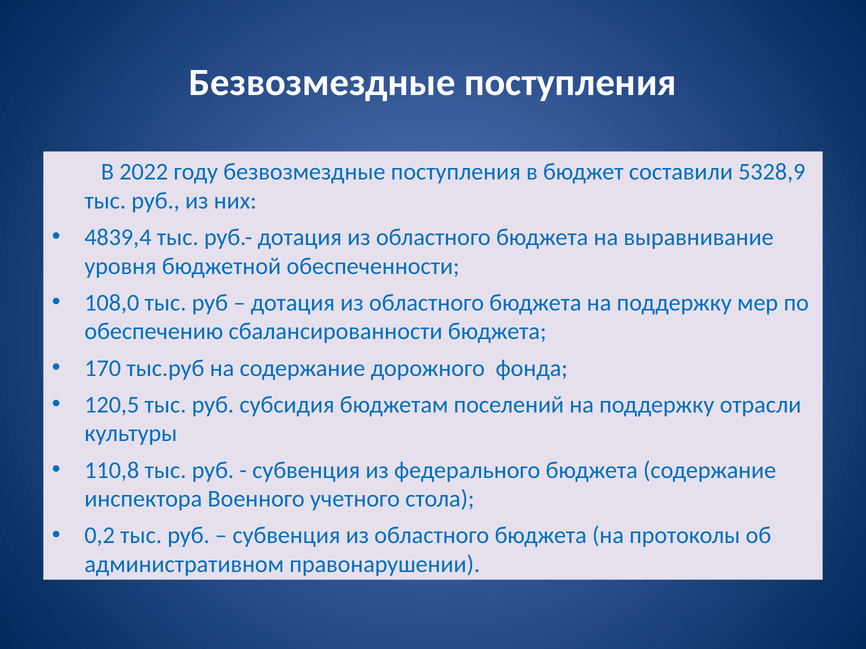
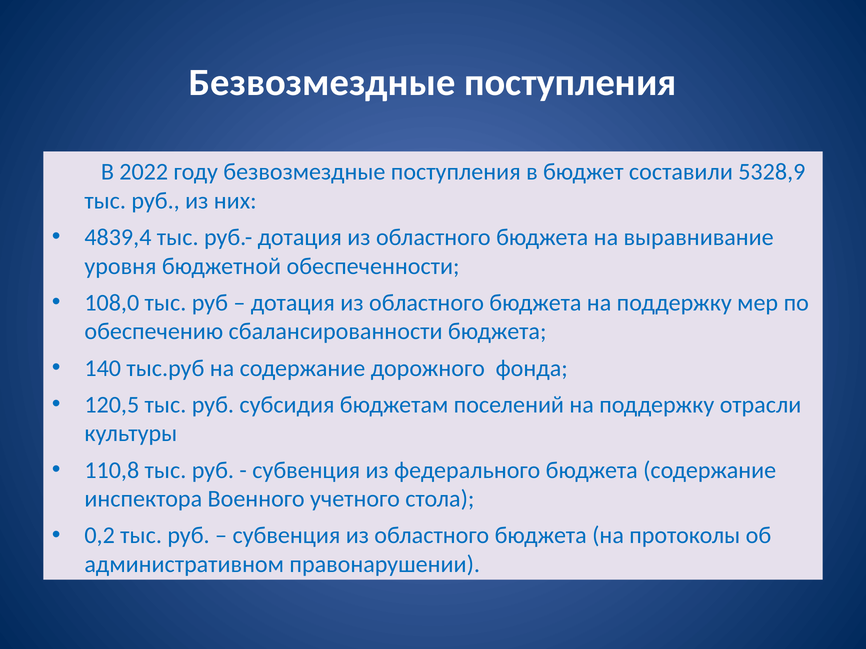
170: 170 -> 140
